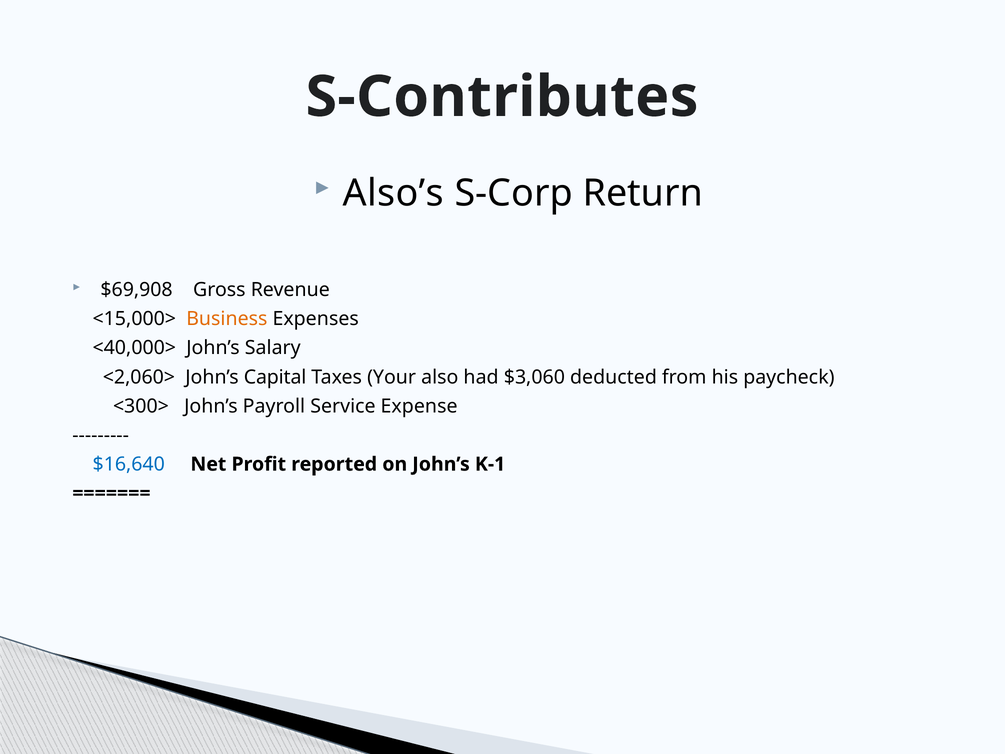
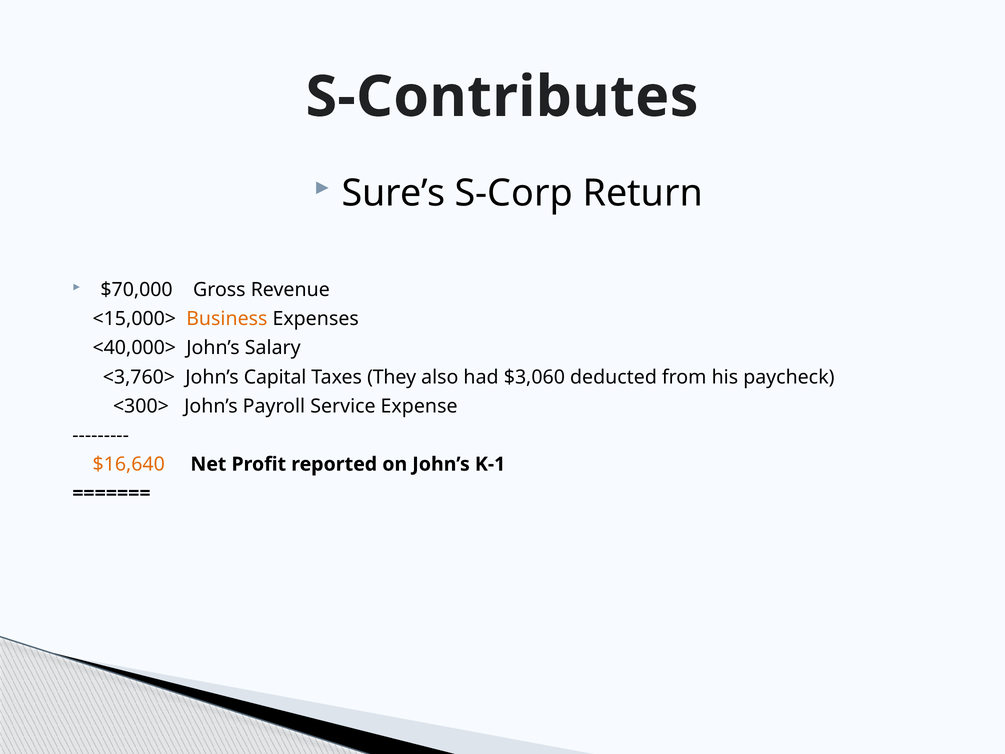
Also’s: Also’s -> Sure’s
$69,908: $69,908 -> $70,000
<2,060>: <2,060> -> <3,760>
Your: Your -> They
$16,640 colour: blue -> orange
